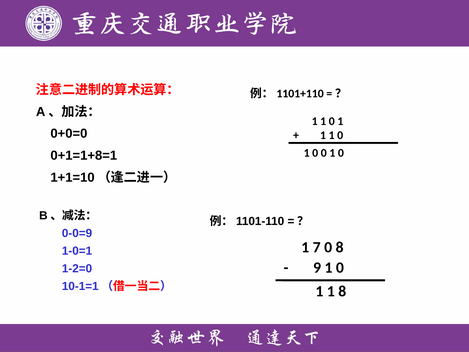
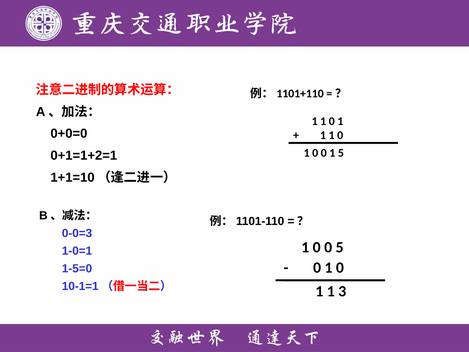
0 0 1 0: 0 -> 5
0+1=1+8=1: 0+1=1+8=1 -> 0+1=1+2=1
0-0=9: 0-0=9 -> 0-0=3
7 at (317, 247): 7 -> 0
0 8: 8 -> 5
9 at (317, 268): 9 -> 0
1-2=0: 1-2=0 -> 1-5=0
1 8: 8 -> 3
